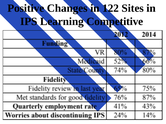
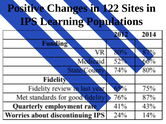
Competitive: Competitive -> Populations
